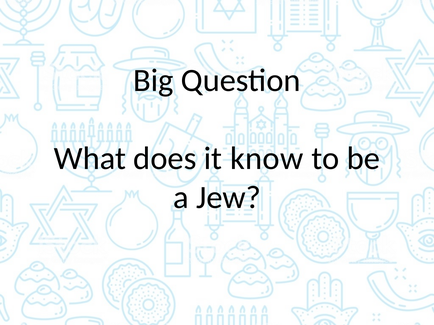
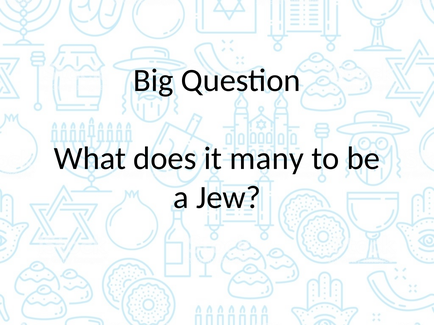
know: know -> many
